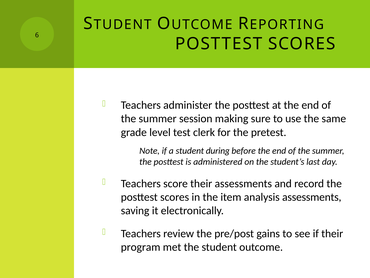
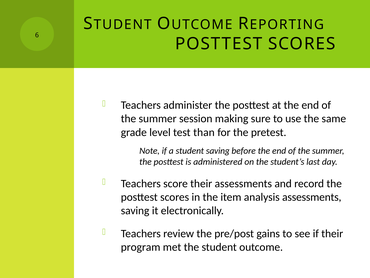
clerk: clerk -> than
student during: during -> saving
